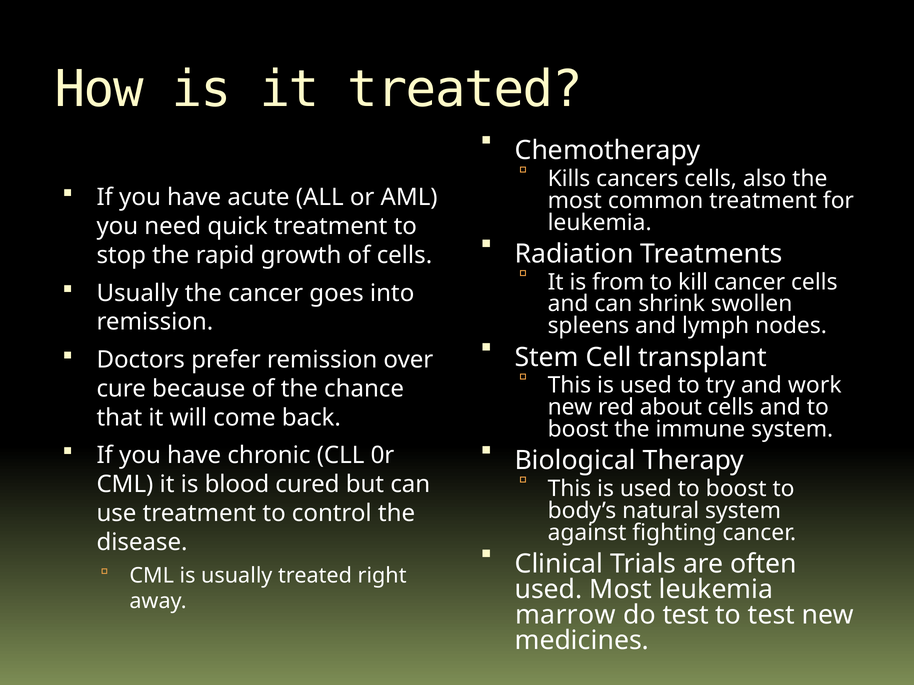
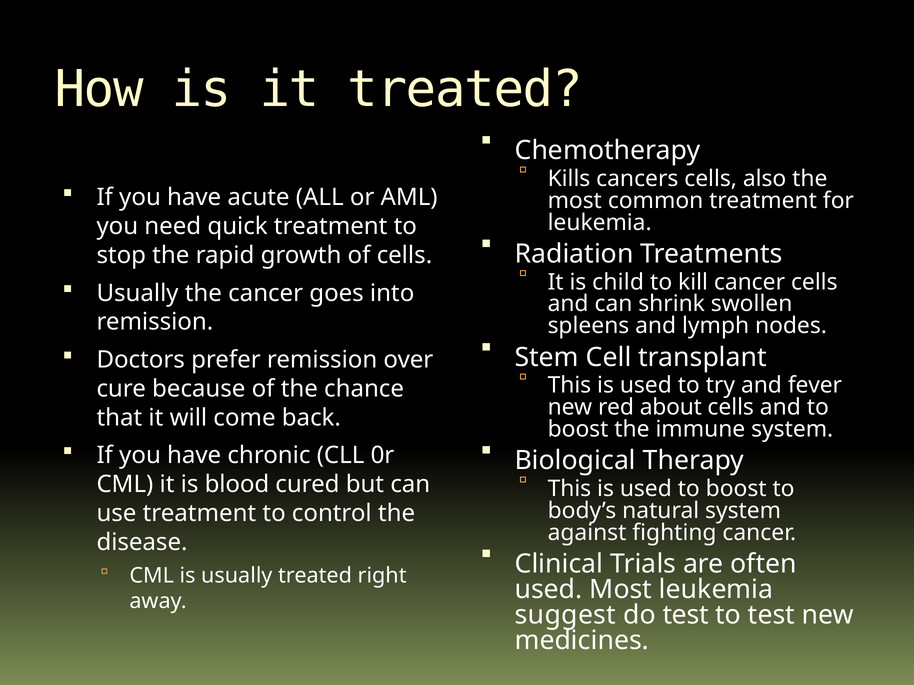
from: from -> child
work: work -> fever
marrow: marrow -> suggest
